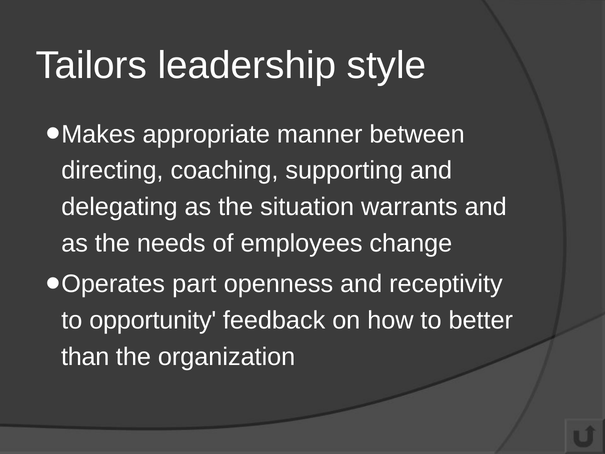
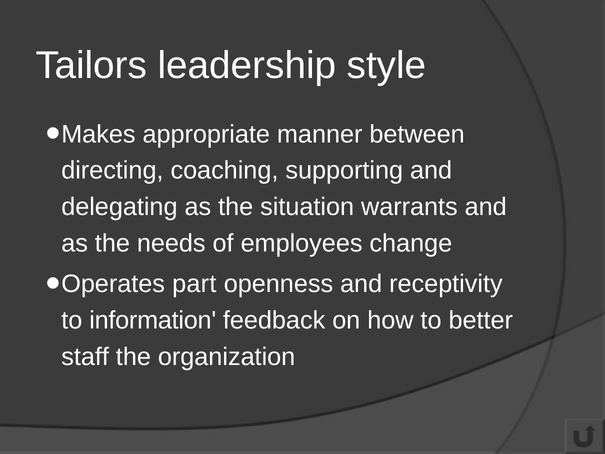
opportunity: opportunity -> information
than: than -> staff
